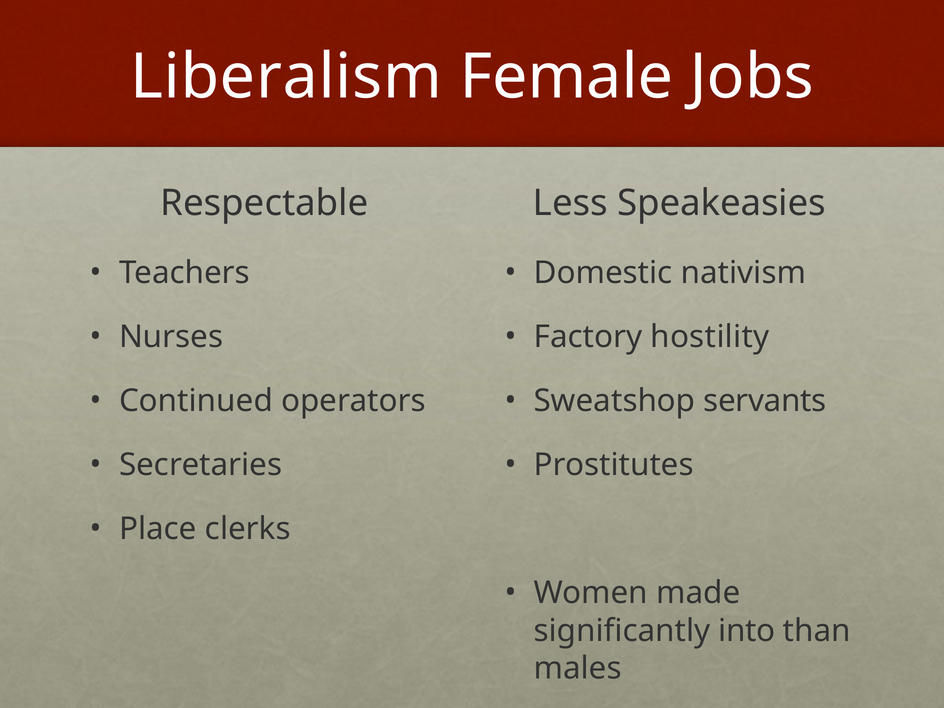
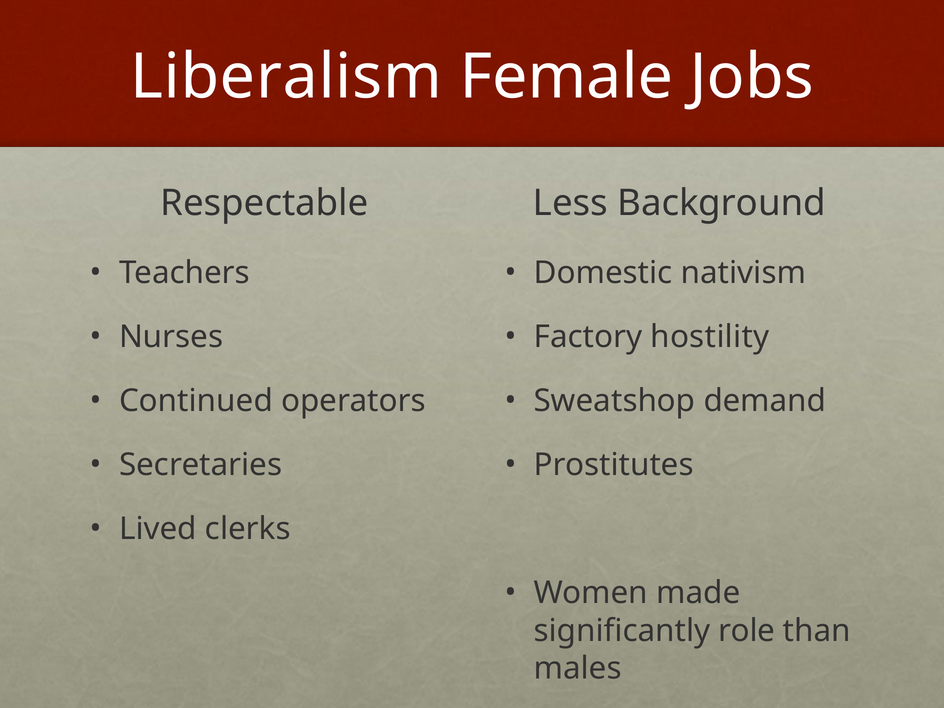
Speakeasies: Speakeasies -> Background
servants: servants -> demand
Place: Place -> Lived
into: into -> role
